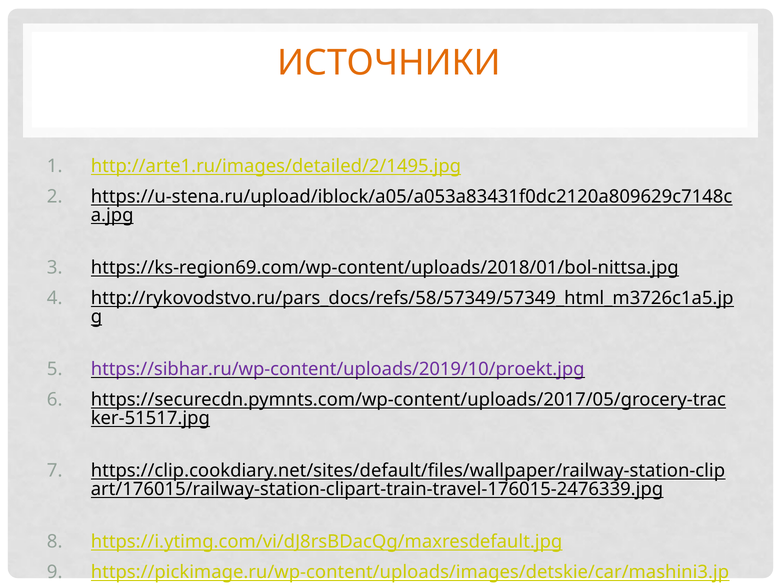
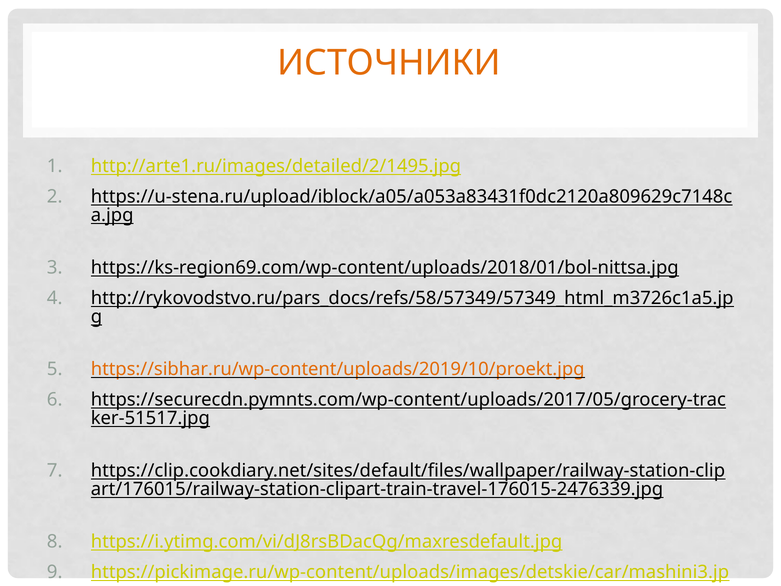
https://sibhar.ru/wp-content/uploads/2019/10/proekt.jpg colour: purple -> orange
